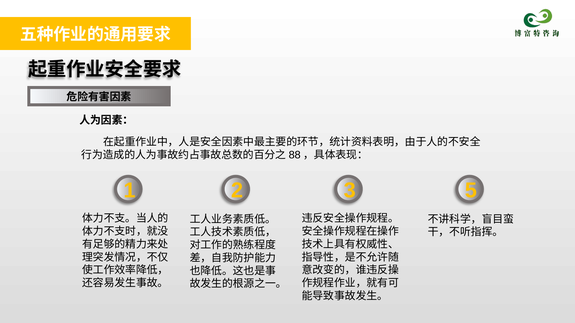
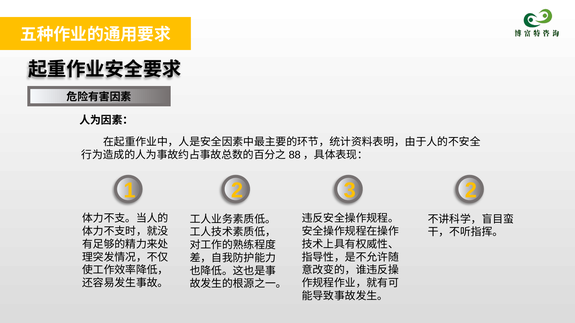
2 5: 5 -> 2
